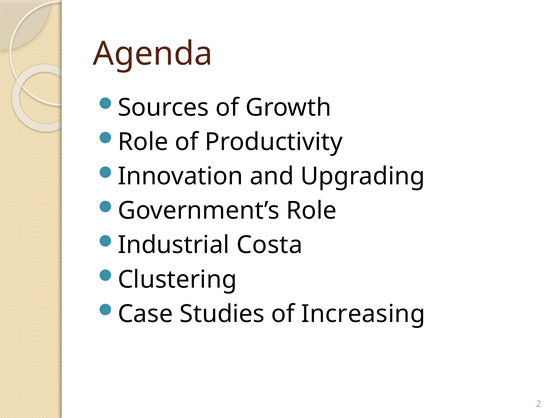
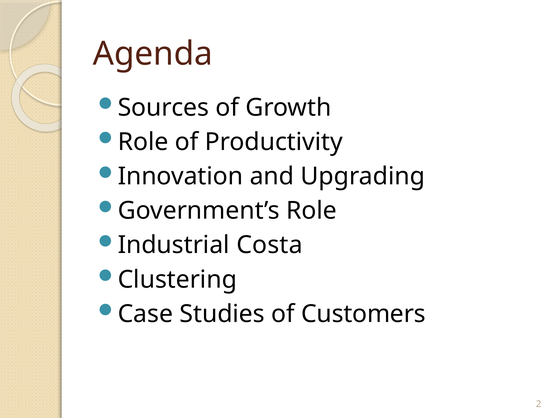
Increasing: Increasing -> Customers
